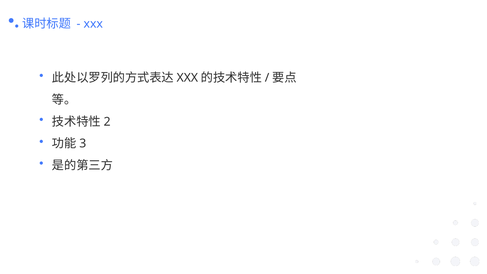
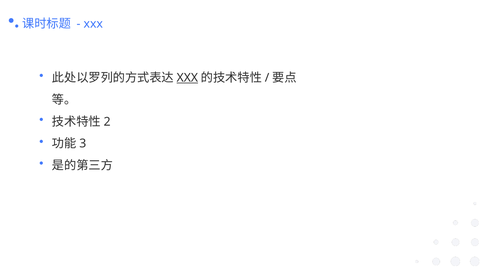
XXX at (187, 78) underline: none -> present
